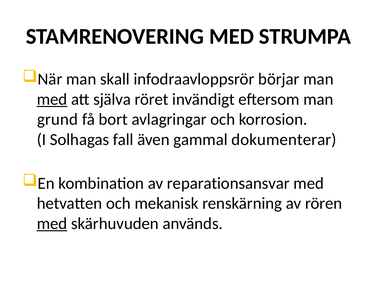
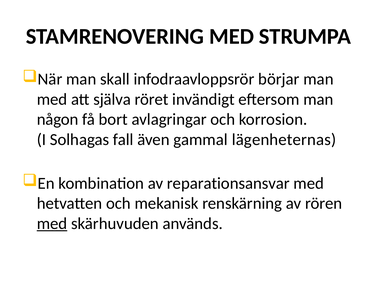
med at (52, 99) underline: present -> none
grund: grund -> någon
dokumenterar: dokumenterar -> lägenheternas
